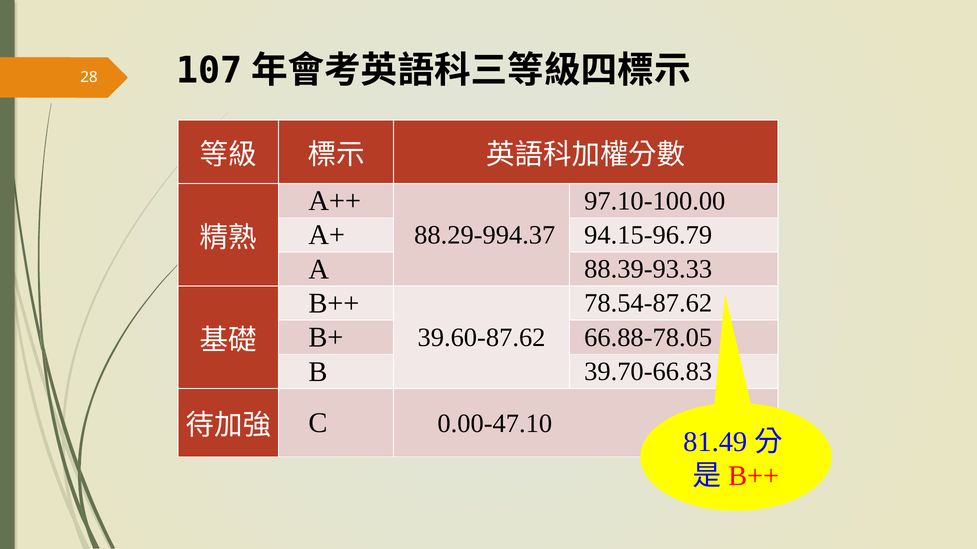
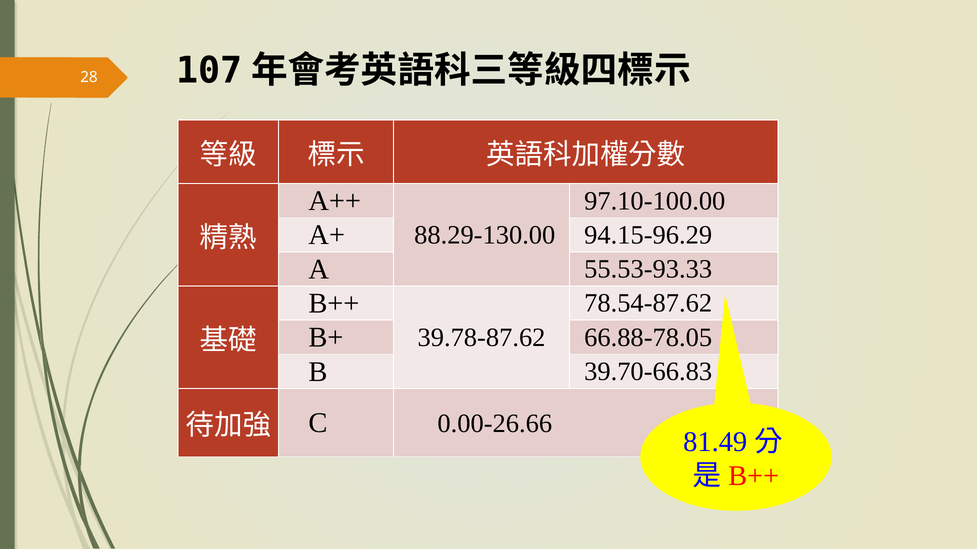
94.15-96.79: 94.15-96.79 -> 94.15-96.29
88.29-994.37: 88.29-994.37 -> 88.29-130.00
88.39-93.33: 88.39-93.33 -> 55.53-93.33
39.60-87.62: 39.60-87.62 -> 39.78-87.62
0.00-47.10: 0.00-47.10 -> 0.00-26.66
